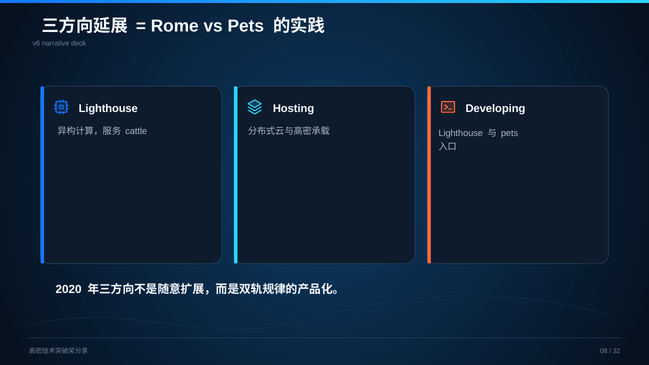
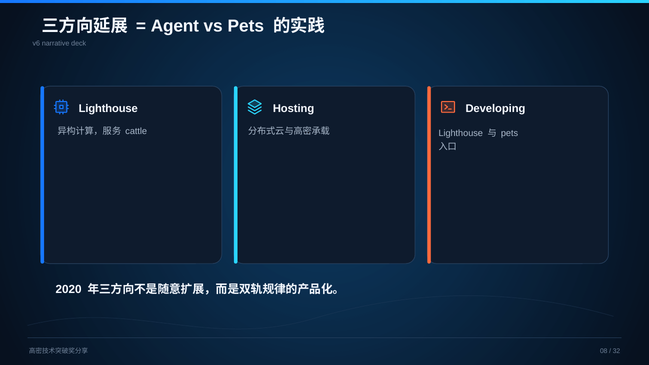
Rome: Rome -> Agent
